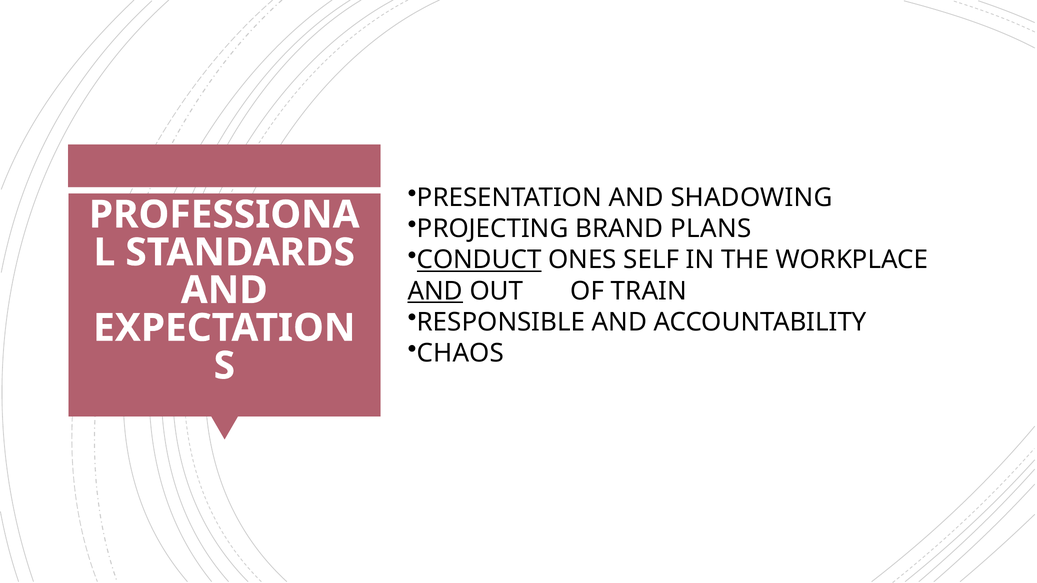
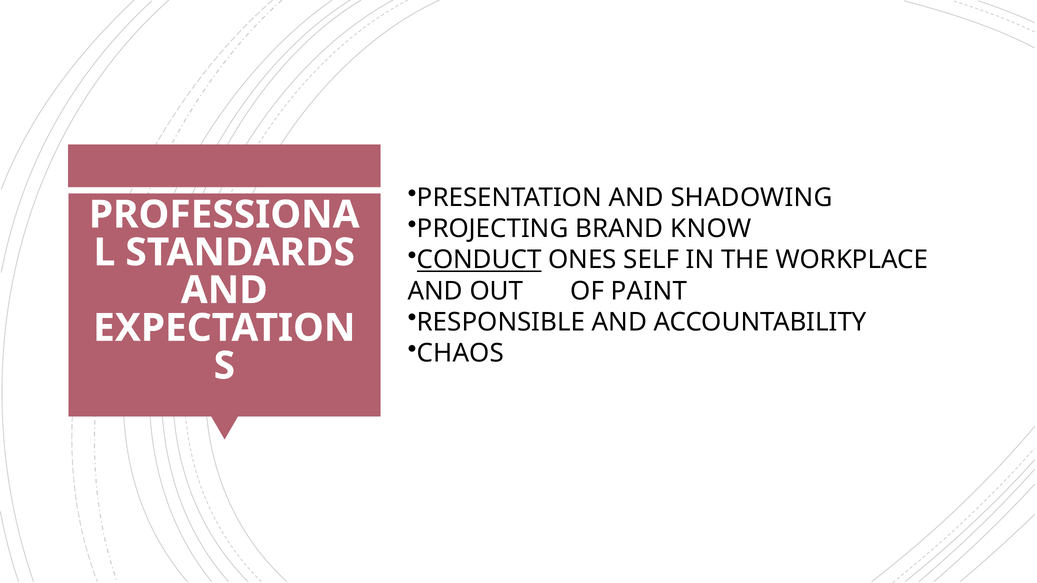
PLANS: PLANS -> KNOW
AND at (435, 291) underline: present -> none
TRAIN: TRAIN -> PAINT
